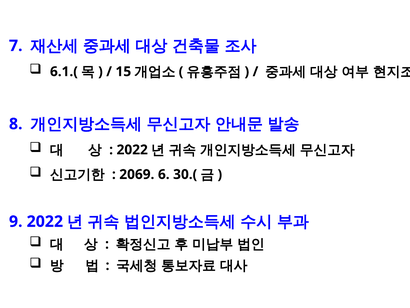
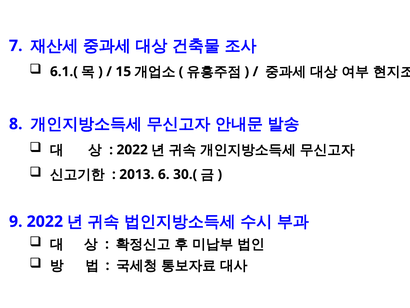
2069: 2069 -> 2013
